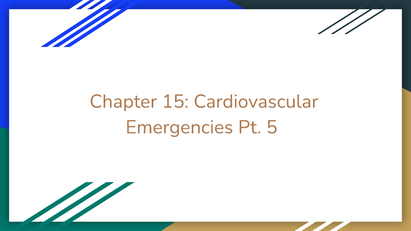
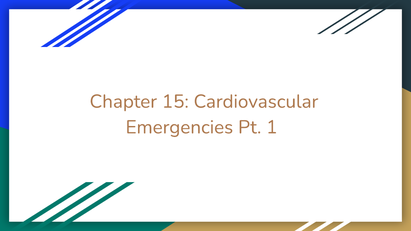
5: 5 -> 1
